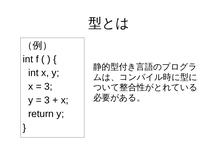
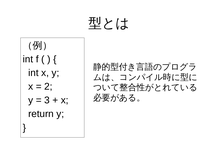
3 at (48, 87): 3 -> 2
